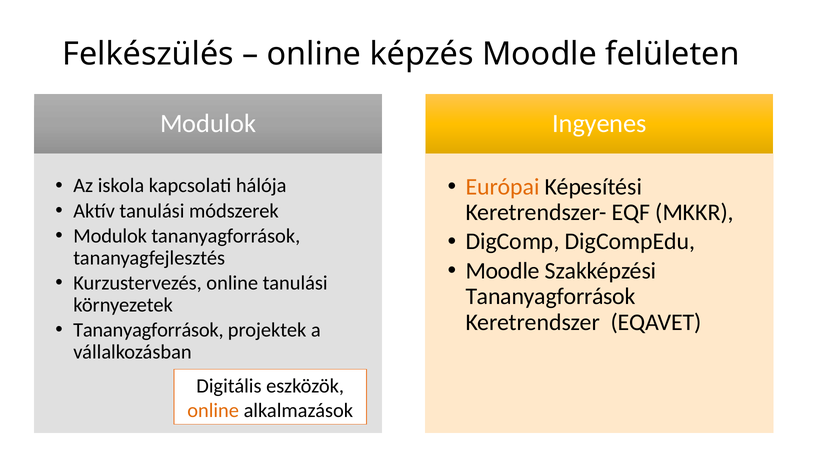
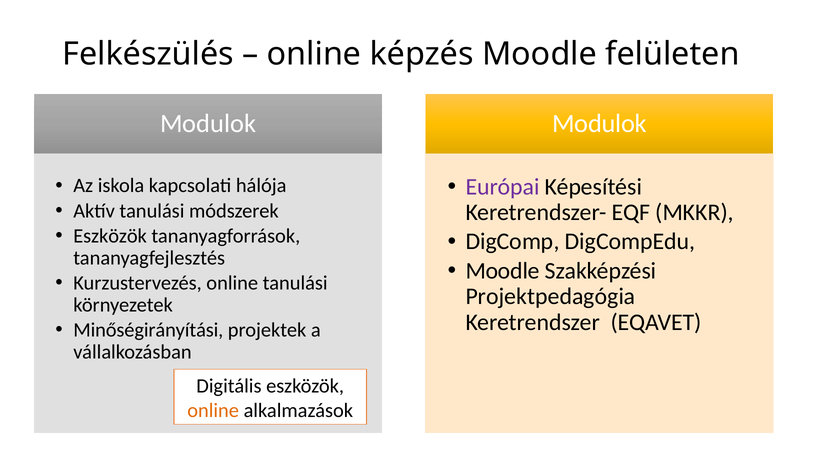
Modulok Ingyenes: Ingyenes -> Modulok
Európai colour: orange -> purple
Modulok at (110, 236): Modulok -> Eszközök
Tananyagforrások at (551, 297): Tananyagforrások -> Projektpedagógia
Tananyagforrások at (148, 330): Tananyagforrások -> Minőségirányítási
